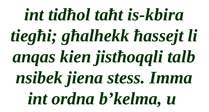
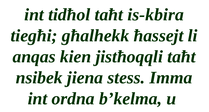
jistħoqqli talb: talb -> taħt
